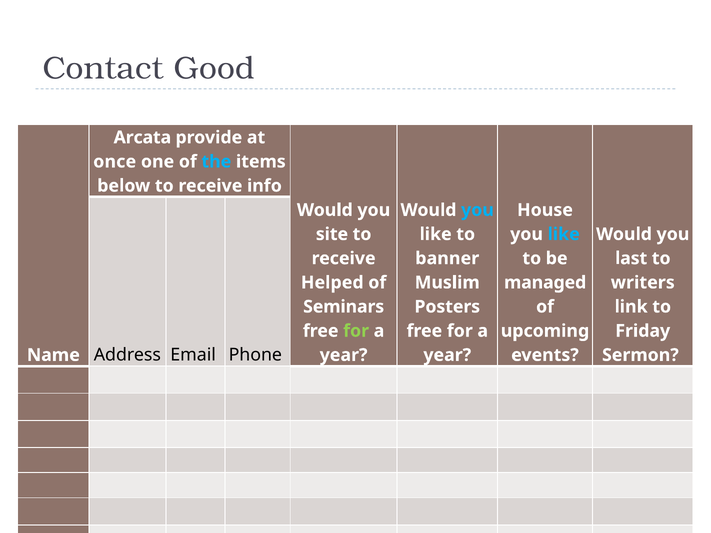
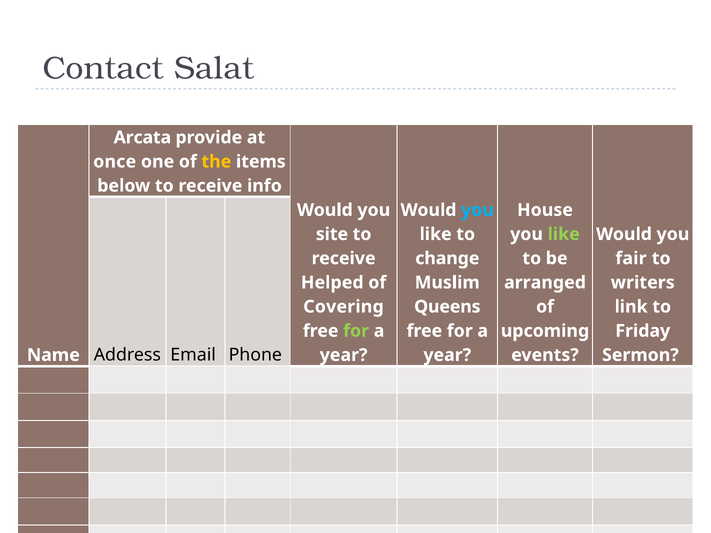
Good: Good -> Salat
the colour: light blue -> yellow
like at (564, 234) colour: light blue -> light green
banner: banner -> change
last: last -> fair
managed: managed -> arranged
Seminars: Seminars -> Covering
Posters: Posters -> Queens
